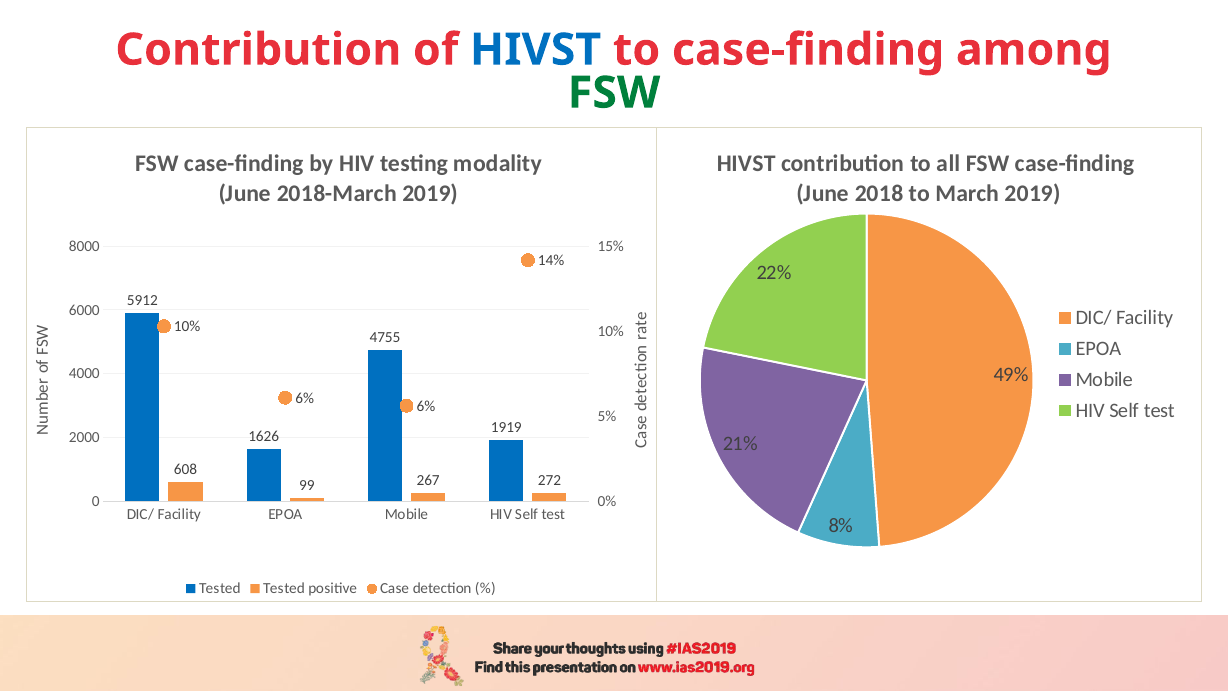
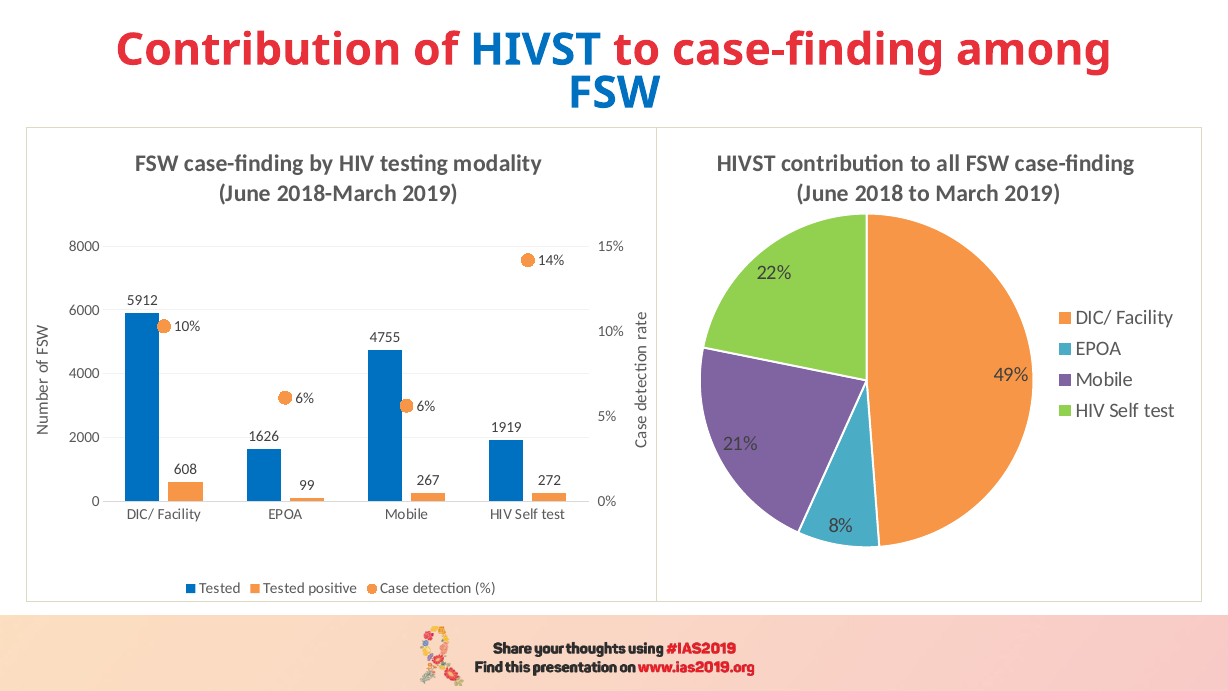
FSW at (614, 93) colour: green -> blue
